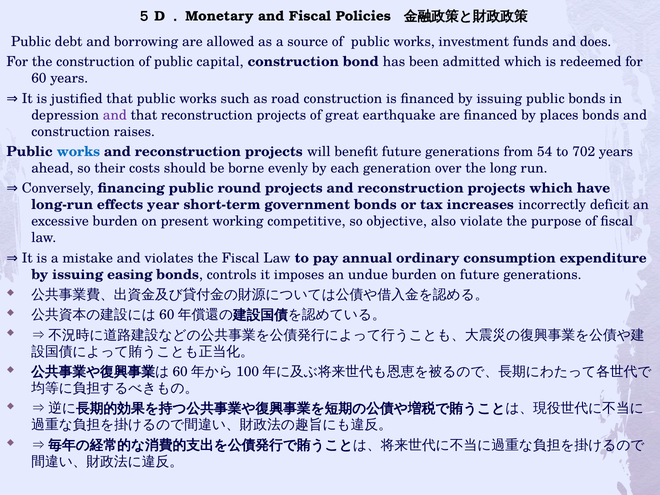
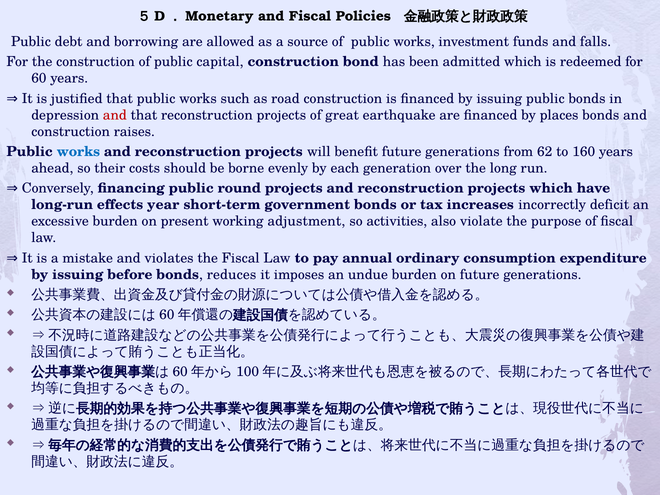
does: does -> falls
and at (115, 115) colour: purple -> red
54: 54 -> 62
702: 702 -> 160
competitive: competitive -> adjustment
objective: objective -> activities
easing: easing -> before
controls: controls -> reduces
